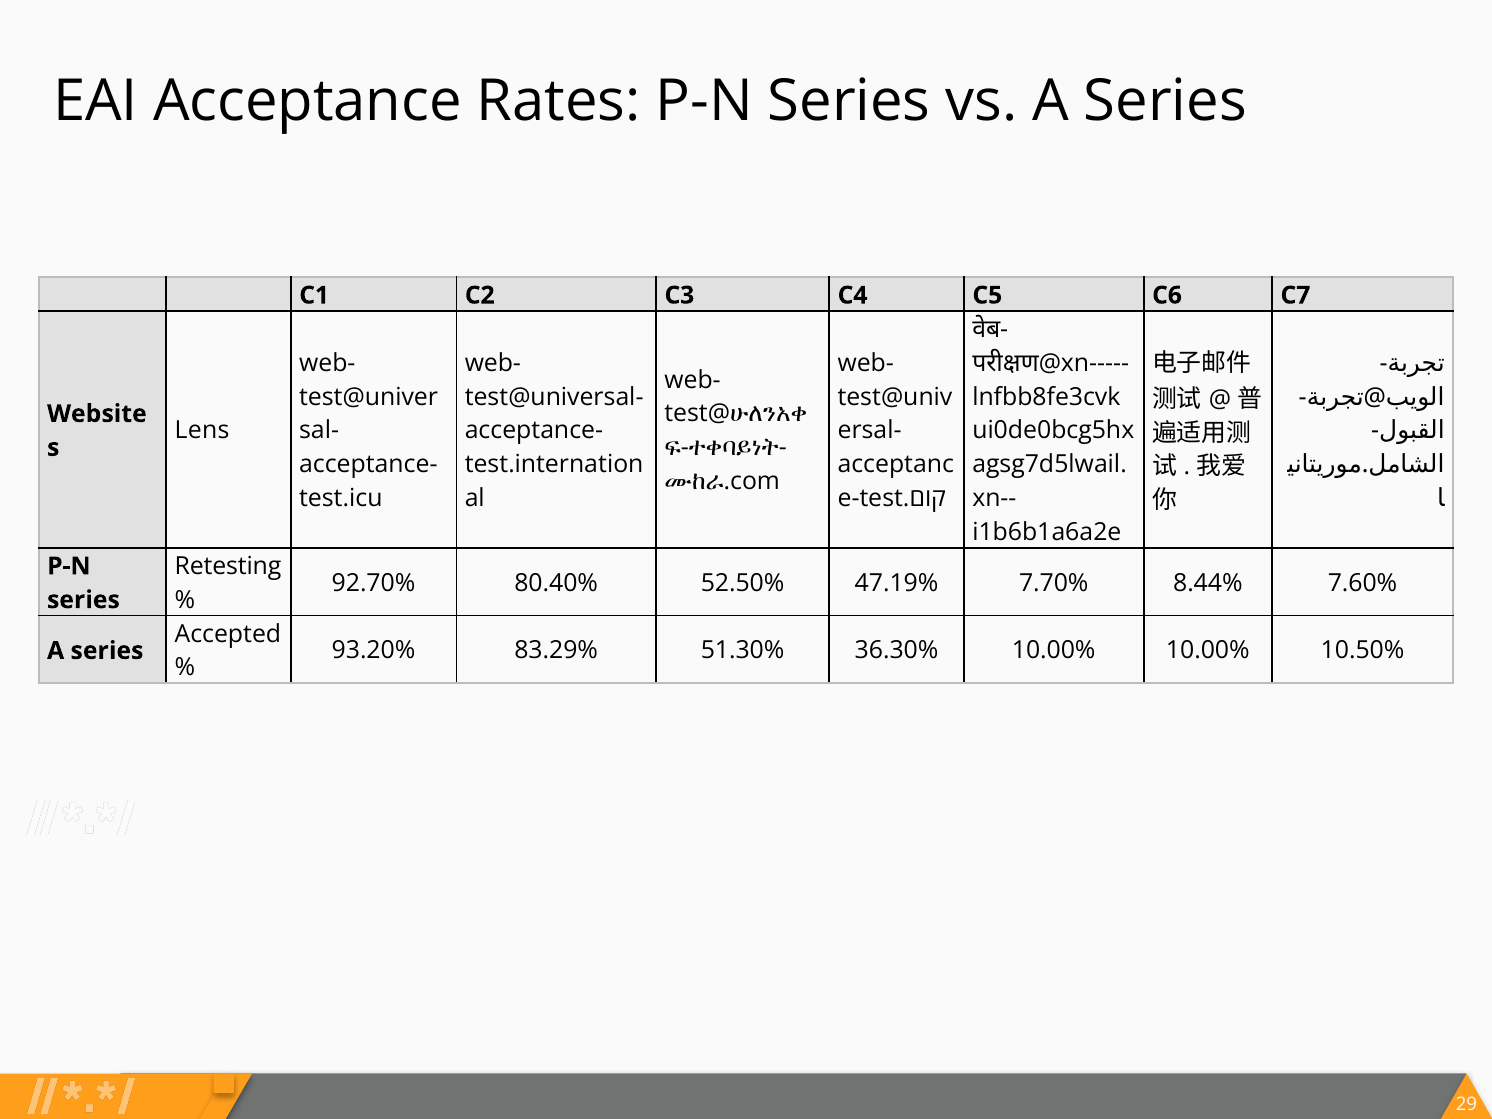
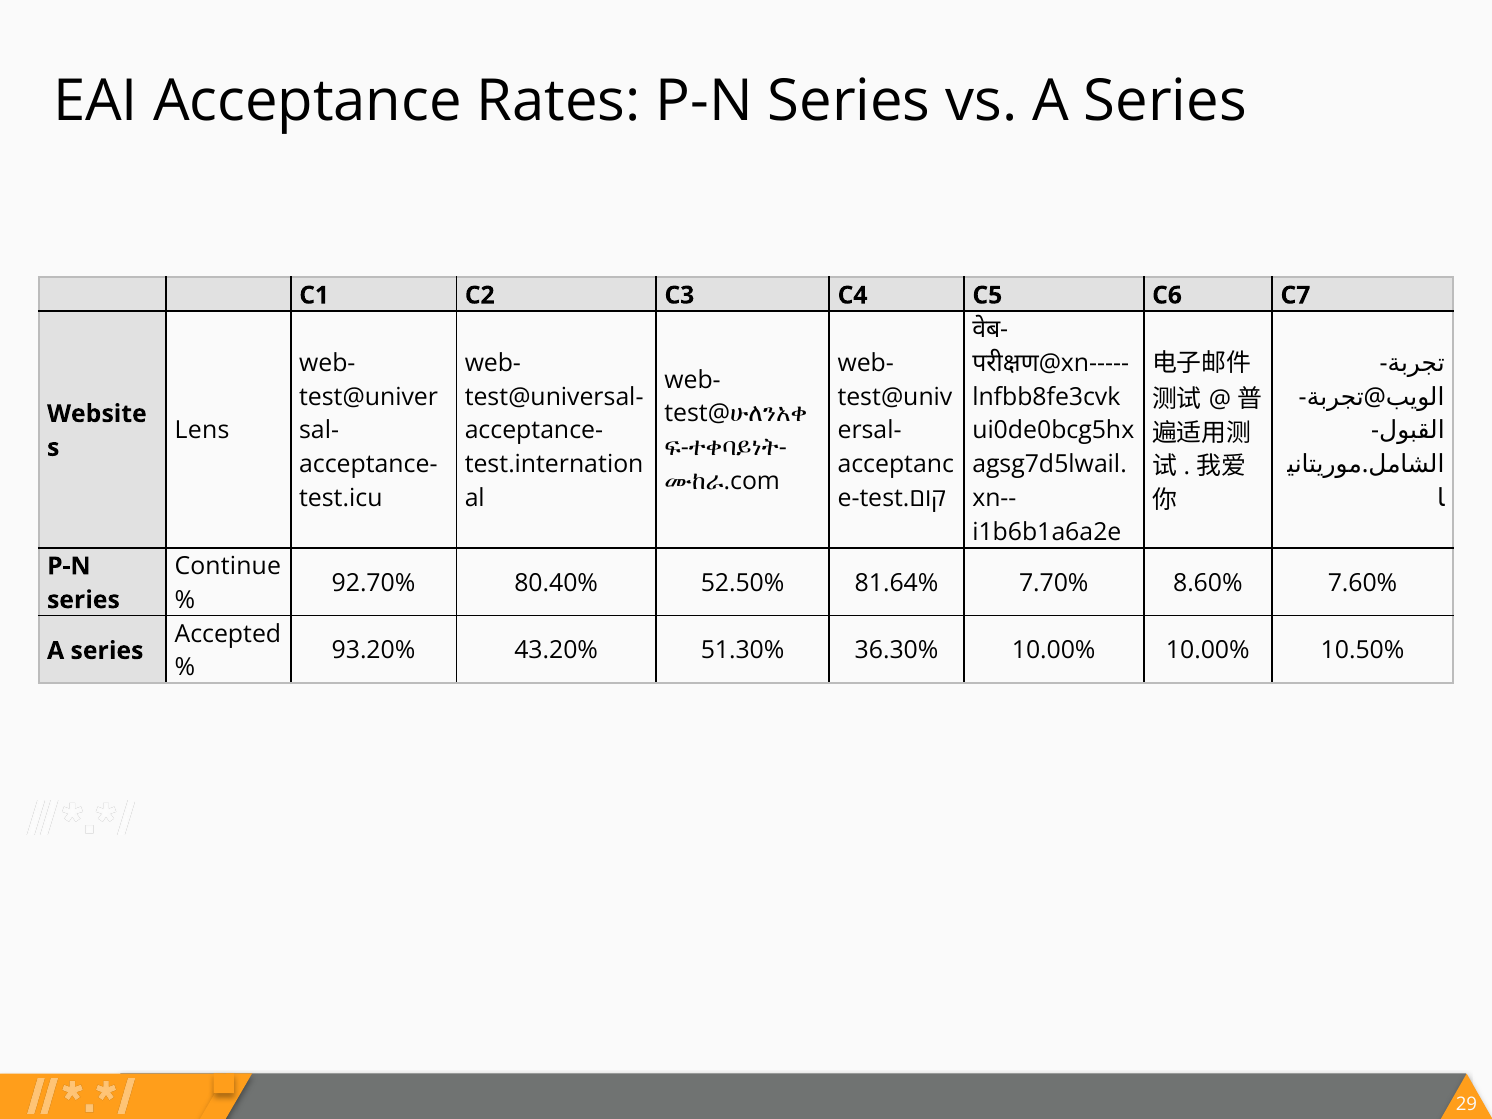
Retesting: Retesting -> Continue
47.19%: 47.19% -> 81.64%
8.44%: 8.44% -> 8.60%
83.29%: 83.29% -> 43.20%
